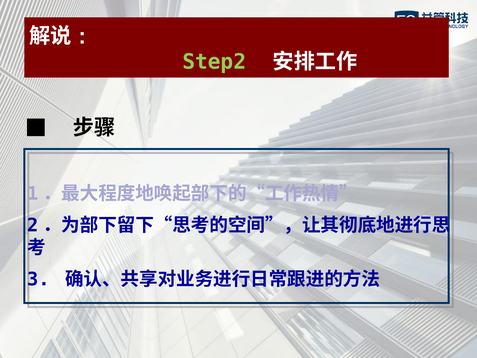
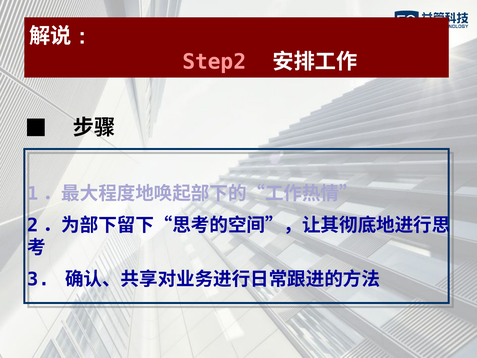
Step2 colour: light green -> pink
